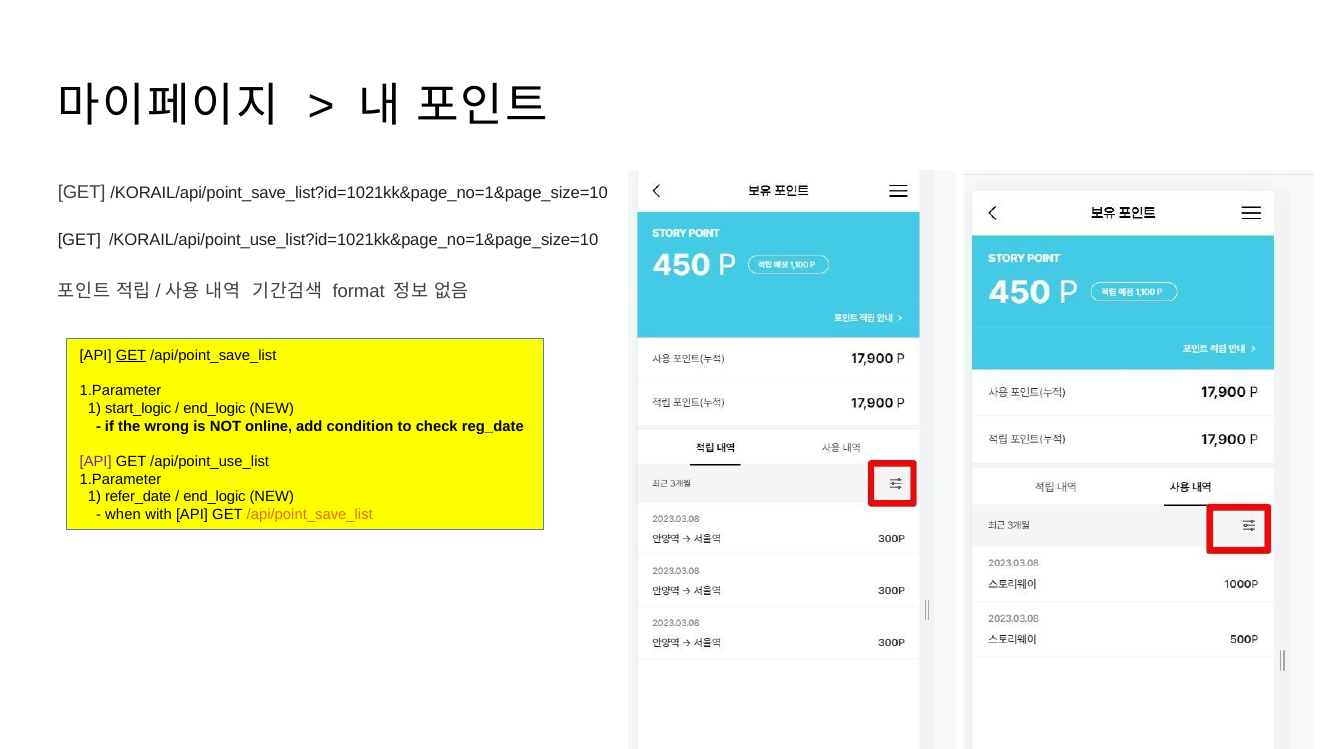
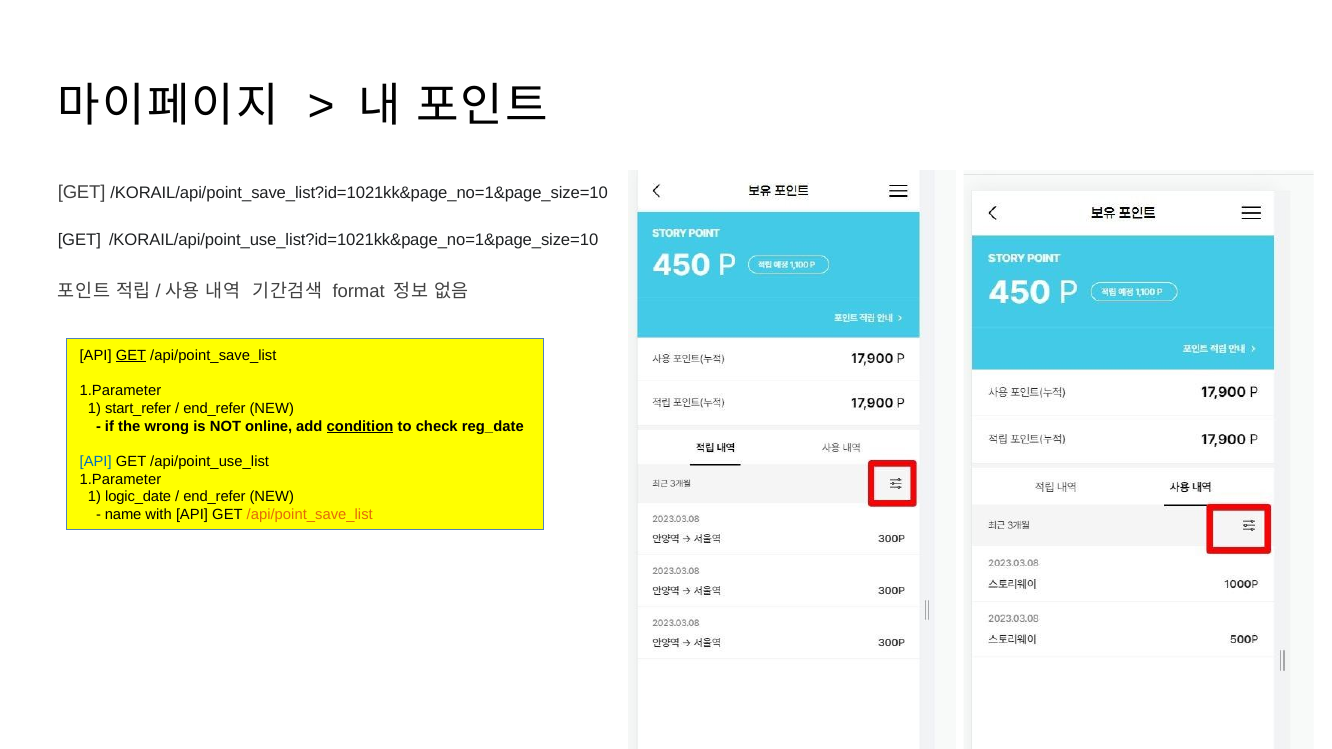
start_logic: start_logic -> start_refer
end_logic at (214, 409): end_logic -> end_refer
condition underline: none -> present
API at (96, 462) colour: purple -> blue
refer_date: refer_date -> logic_date
end_logic at (214, 497): end_logic -> end_refer
when: when -> name
